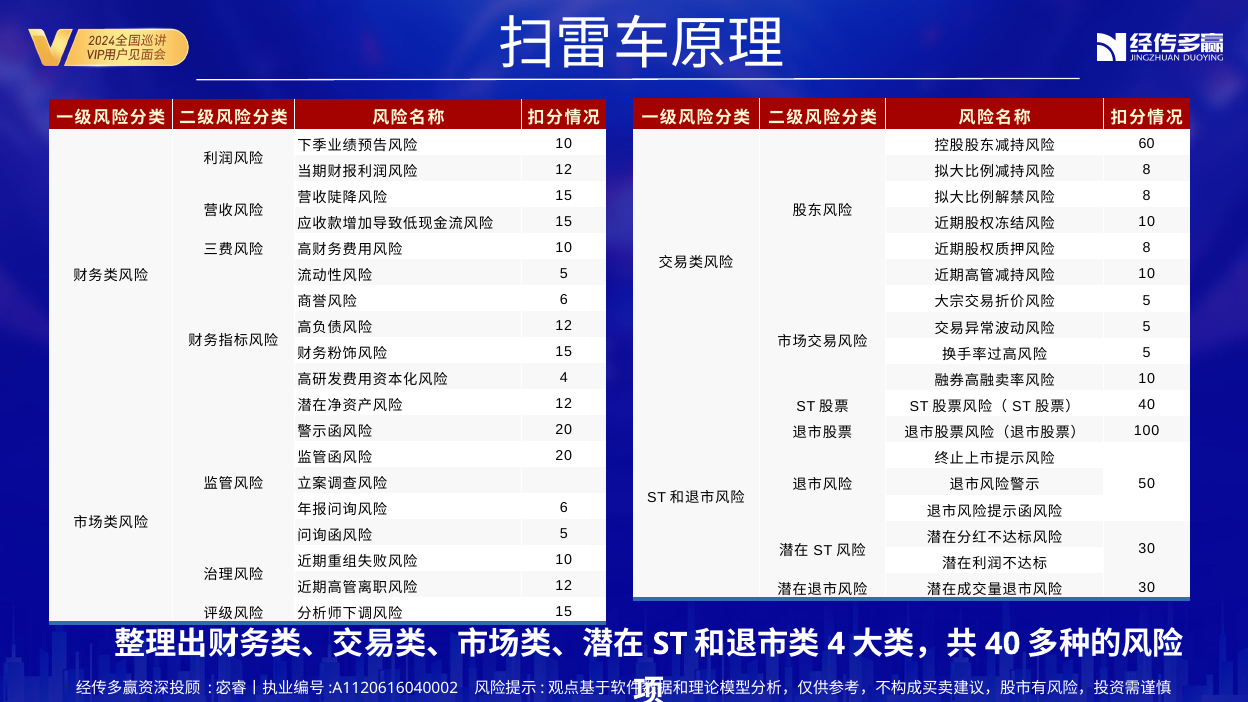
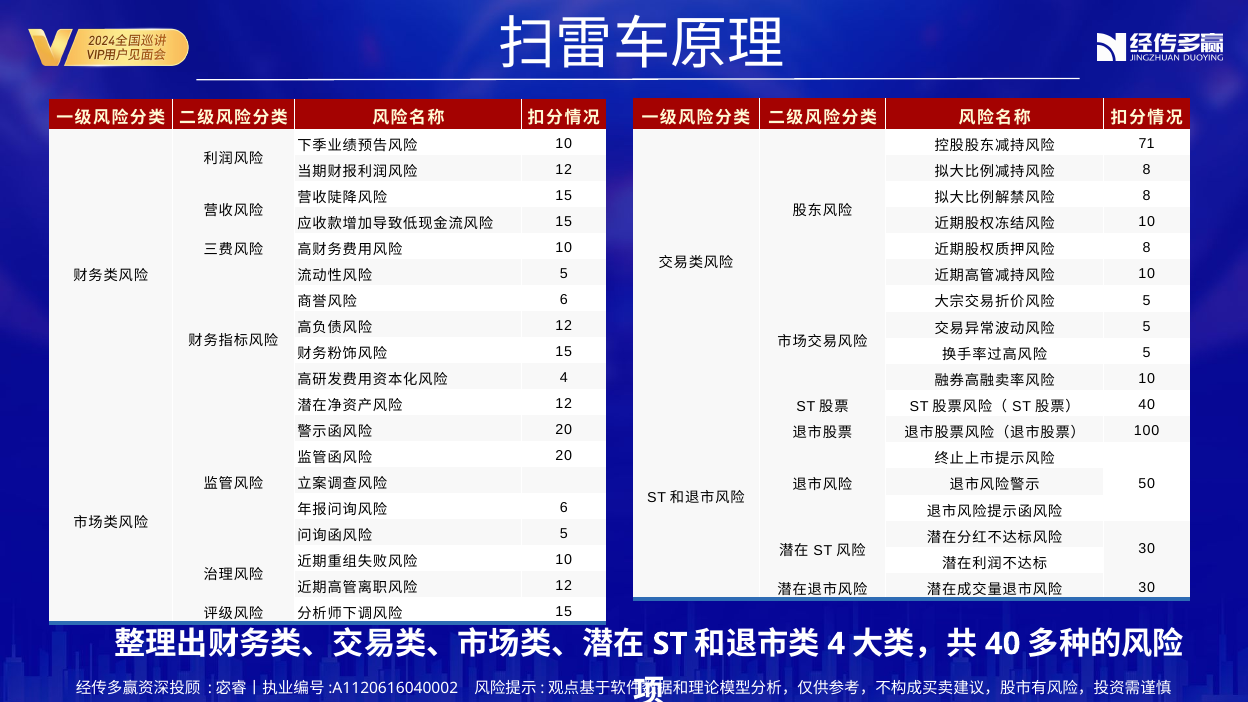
60: 60 -> 71
